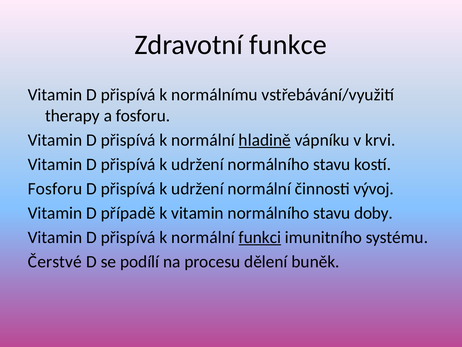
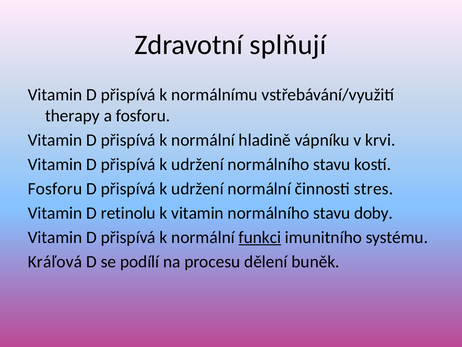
funkce: funkce -> splňují
hladině underline: present -> none
vývoj: vývoj -> stres
případě: případě -> retinolu
Čerstvé: Čerstvé -> Kráľová
